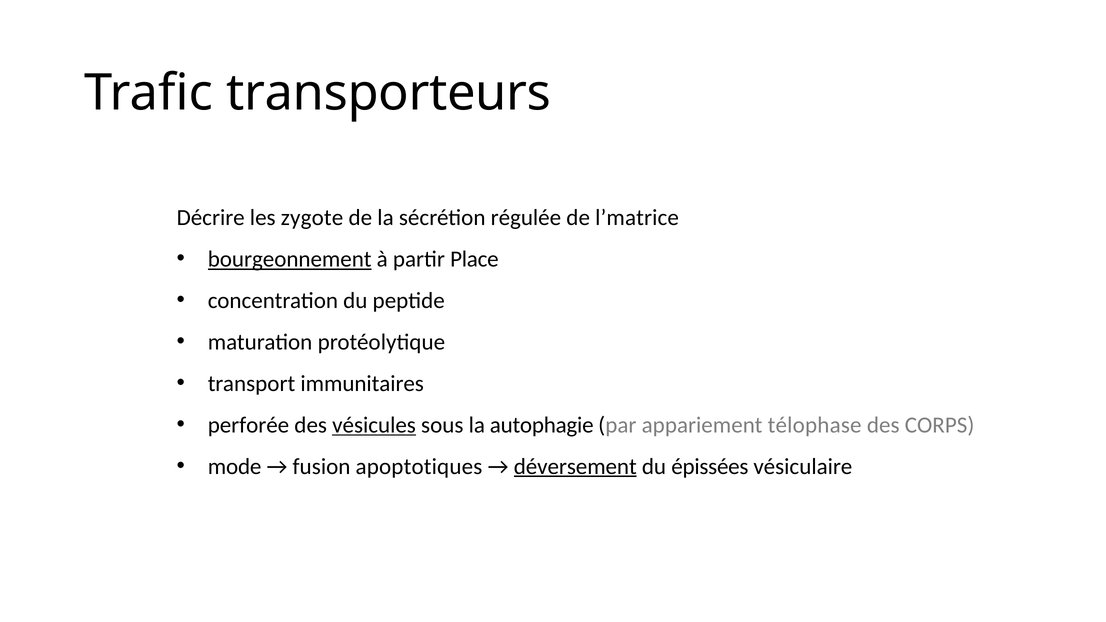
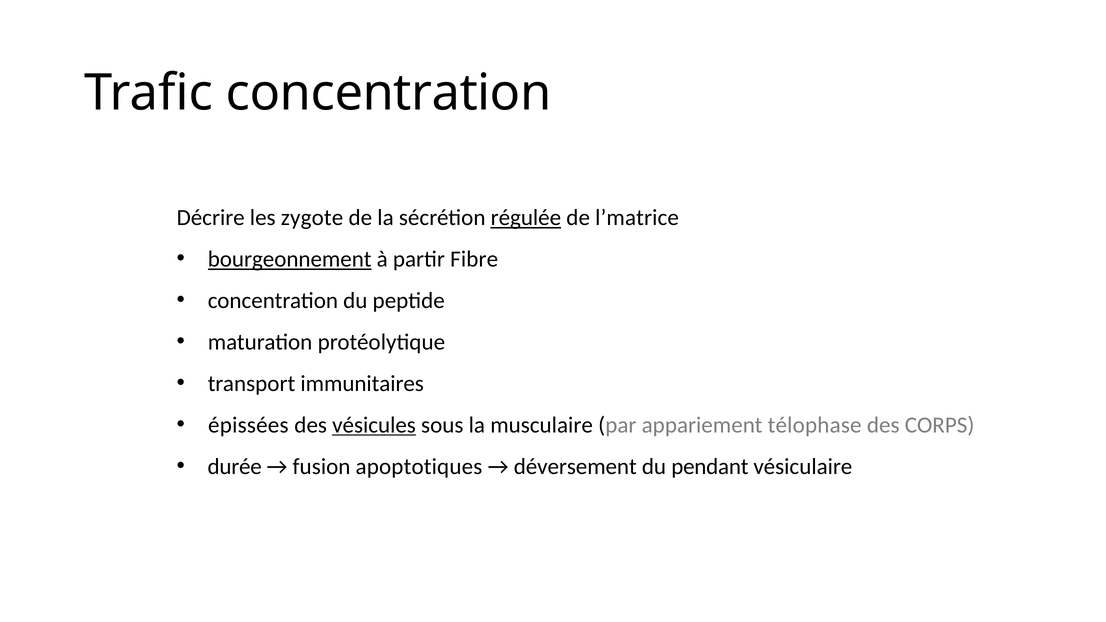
Trafic transporteurs: transporteurs -> concentration
régulée underline: none -> present
Place: Place -> Fibre
perforée: perforée -> épissées
autophagie: autophagie -> musculaire
mode: mode -> durée
déversement underline: present -> none
épissées: épissées -> pendant
